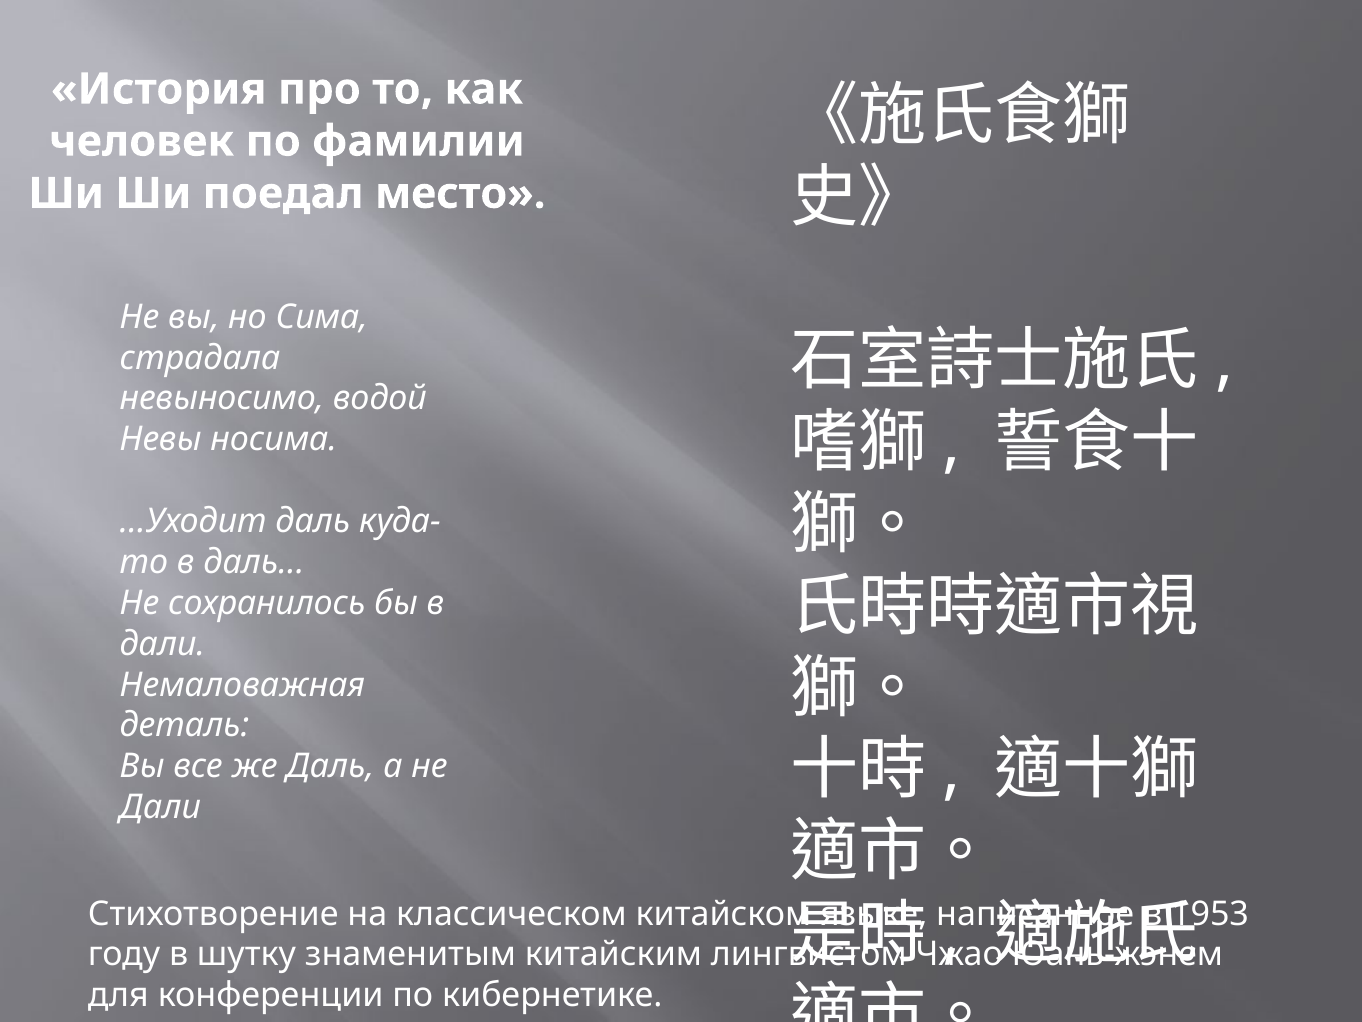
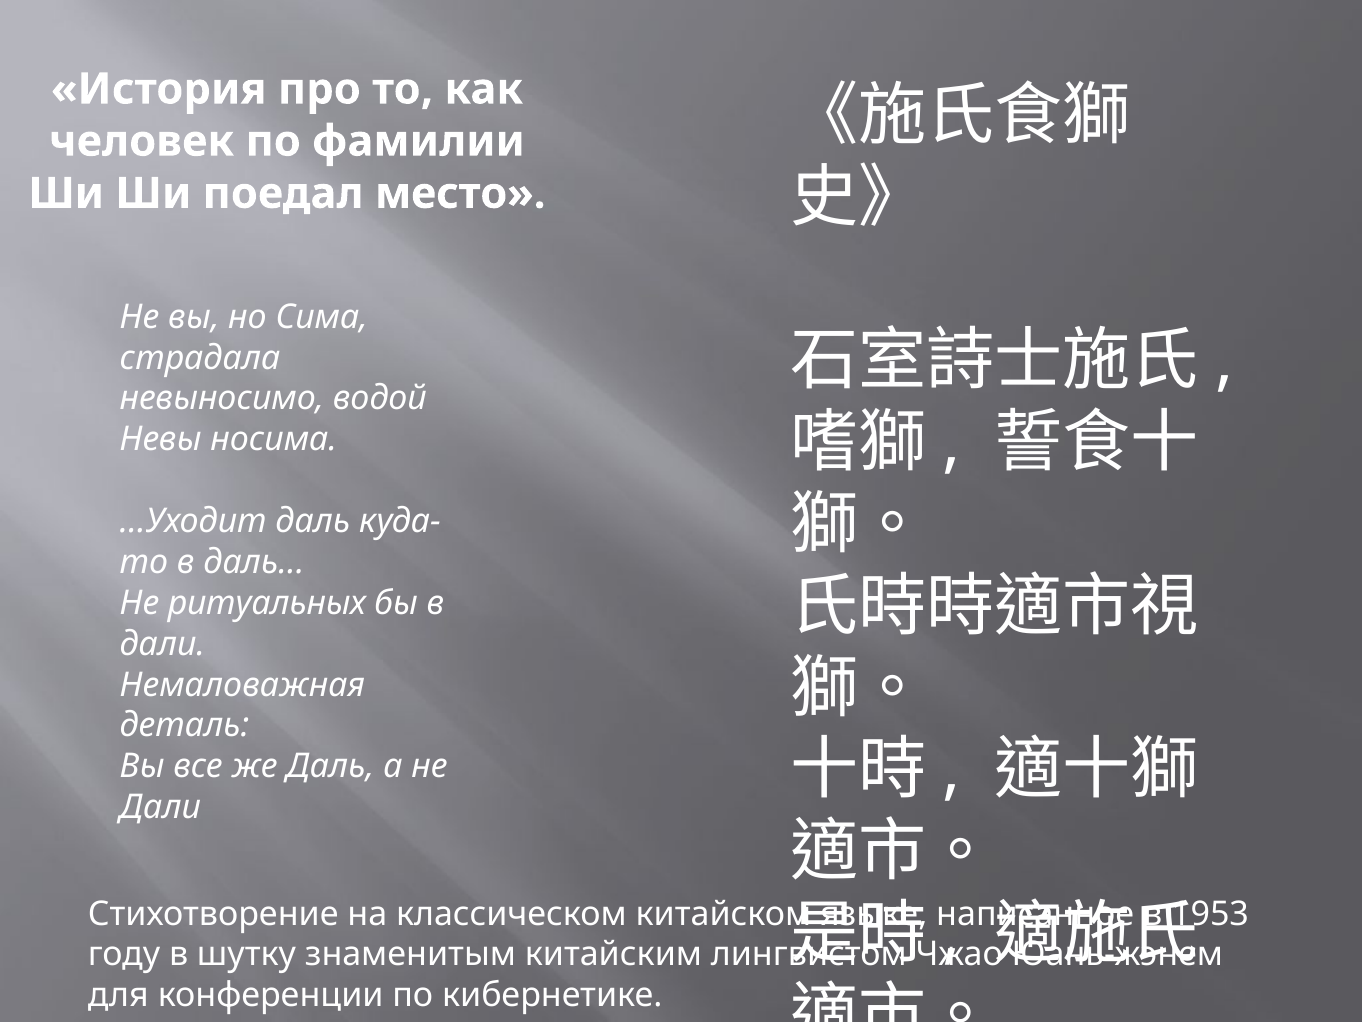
сохранилось: сохранилось -> ритуальных
